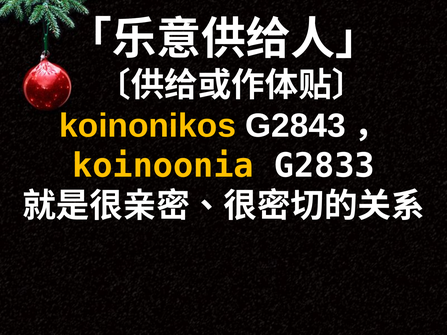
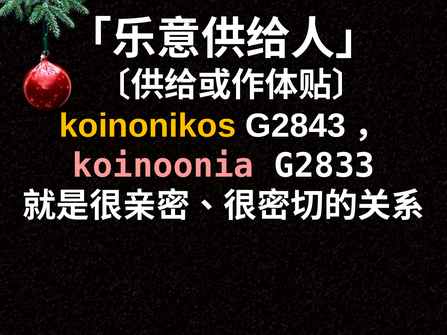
koinoonia colour: yellow -> pink
